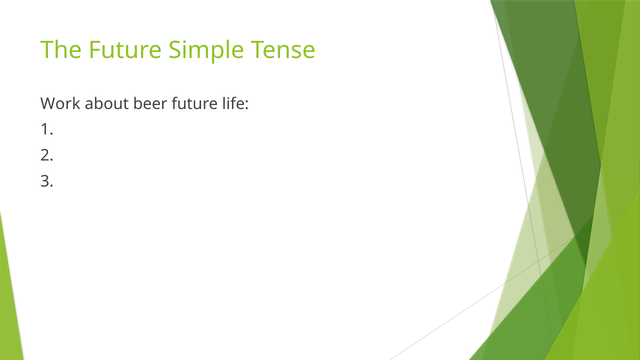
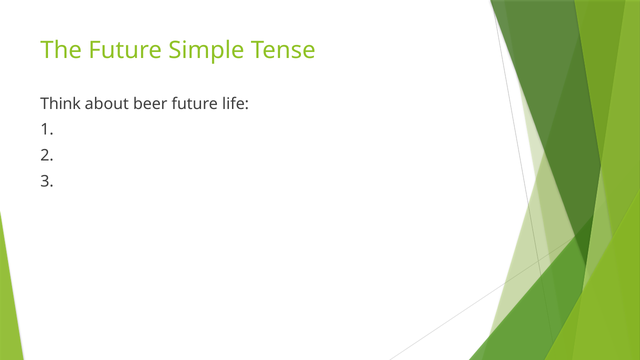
Work: Work -> Think
